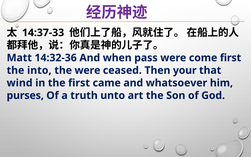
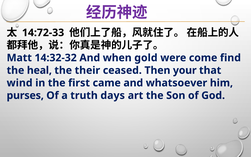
14:37-33: 14:37-33 -> 14:72-33
14:32-36: 14:32-36 -> 14:32-32
pass: pass -> gold
come first: first -> find
into: into -> heal
the were: were -> their
unto: unto -> days
